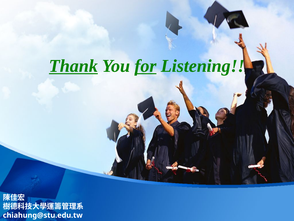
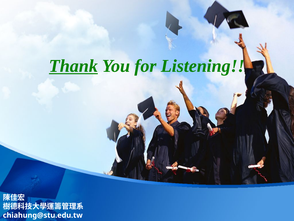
for underline: present -> none
